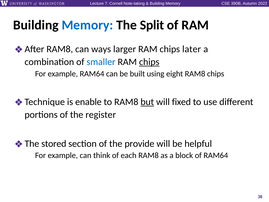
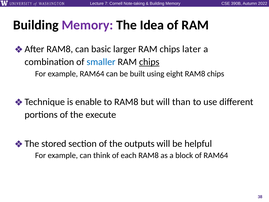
Memory at (87, 25) colour: blue -> purple
Split: Split -> Idea
ways: ways -> basic
but underline: present -> none
fixed: fixed -> than
register: register -> execute
provide: provide -> outputs
